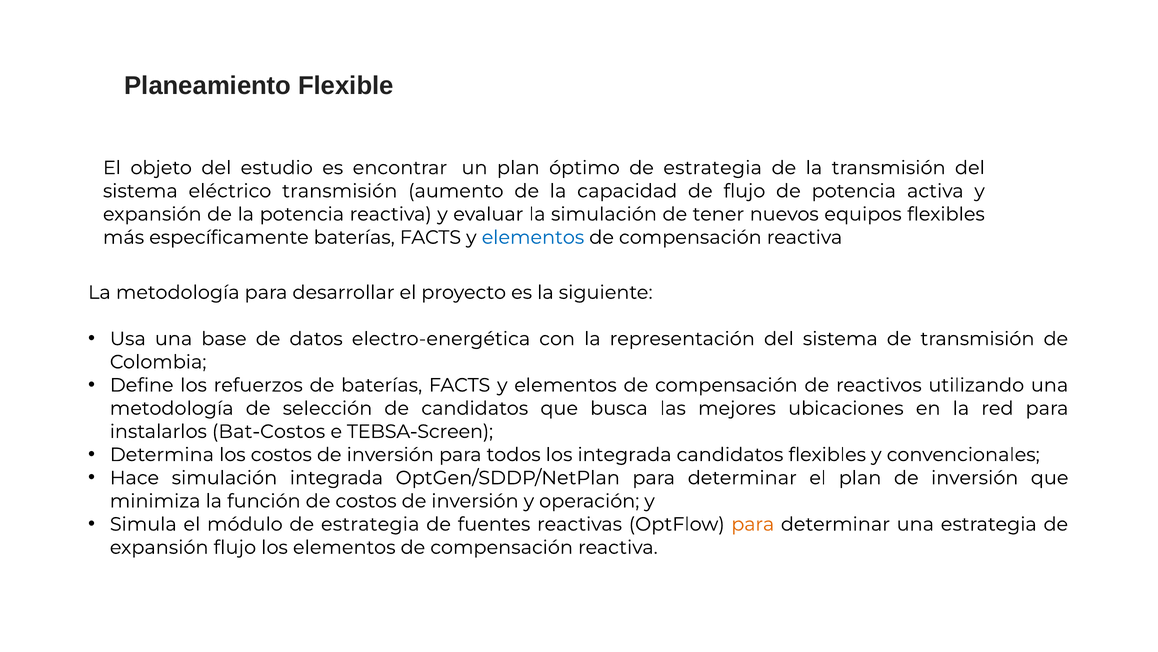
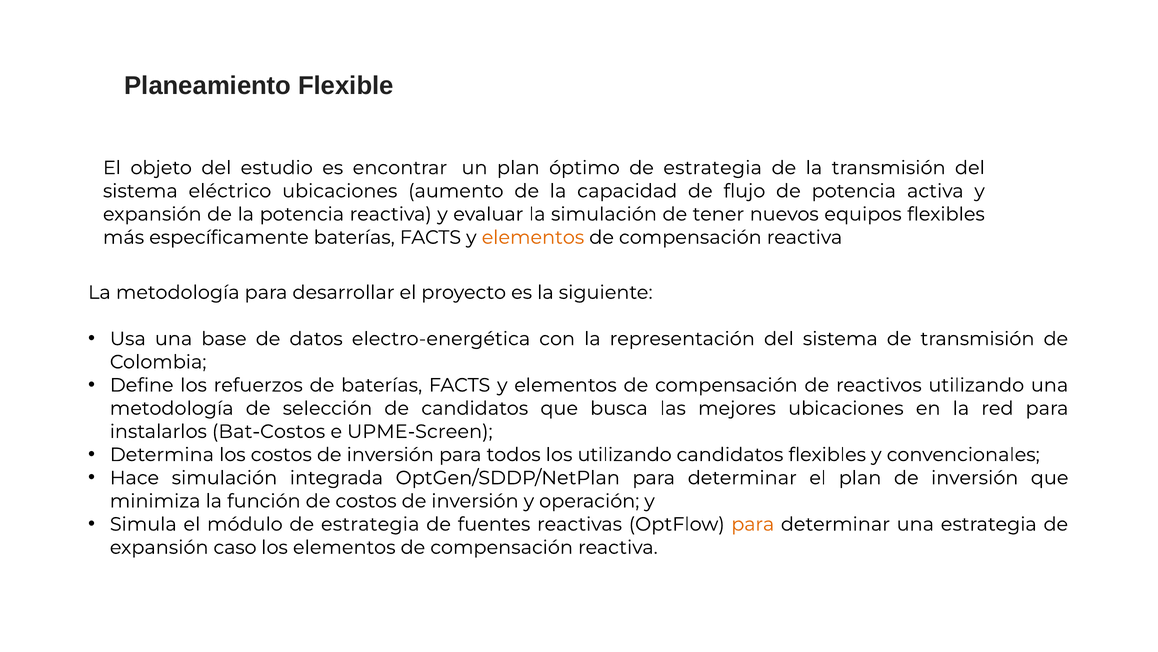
eléctrico transmisión: transmisión -> ubicaciones
elementos at (533, 237) colour: blue -> orange
TEBSA-Screen: TEBSA-Screen -> UPME-Screen
los integrada: integrada -> utilizando
expansión flujo: flujo -> caso
